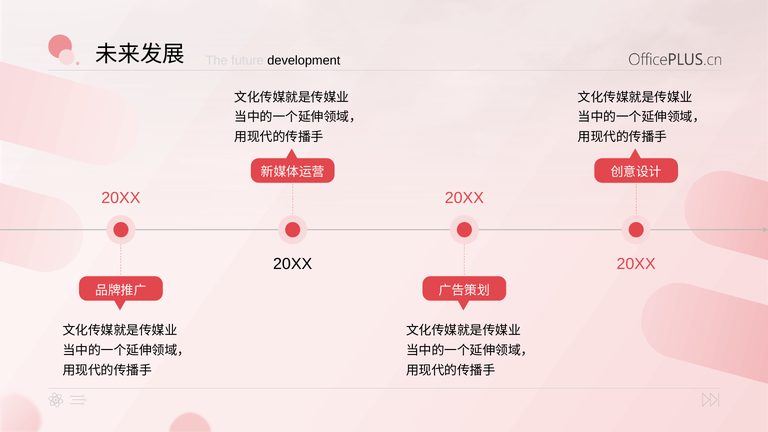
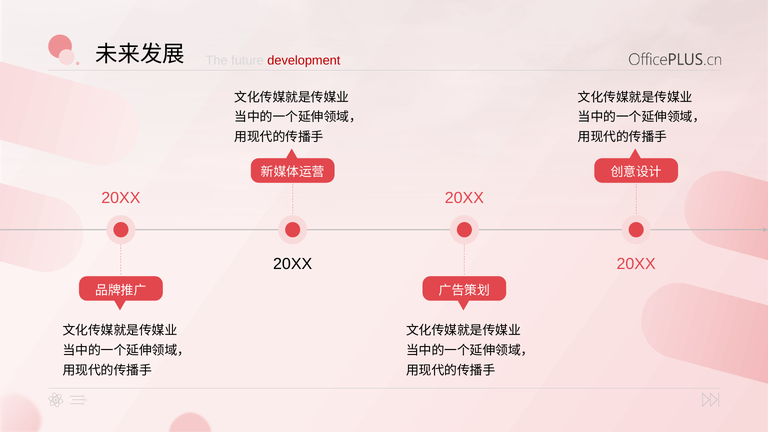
development colour: black -> red
